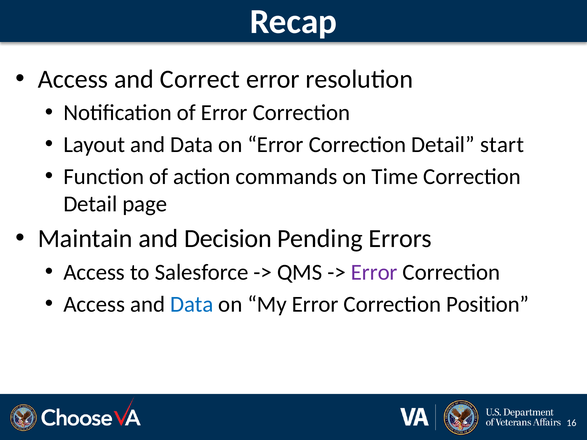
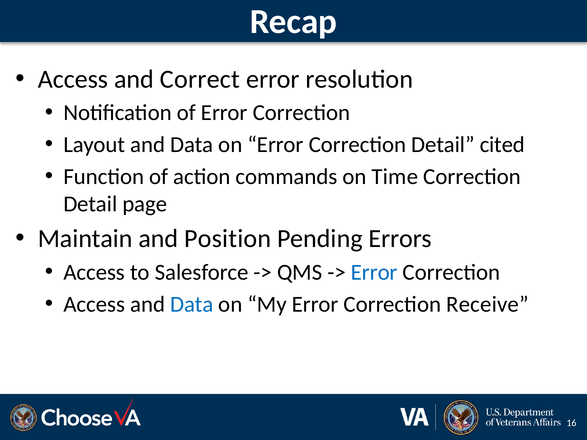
start: start -> cited
Decision: Decision -> Position
Error at (374, 272) colour: purple -> blue
Position: Position -> Receive
